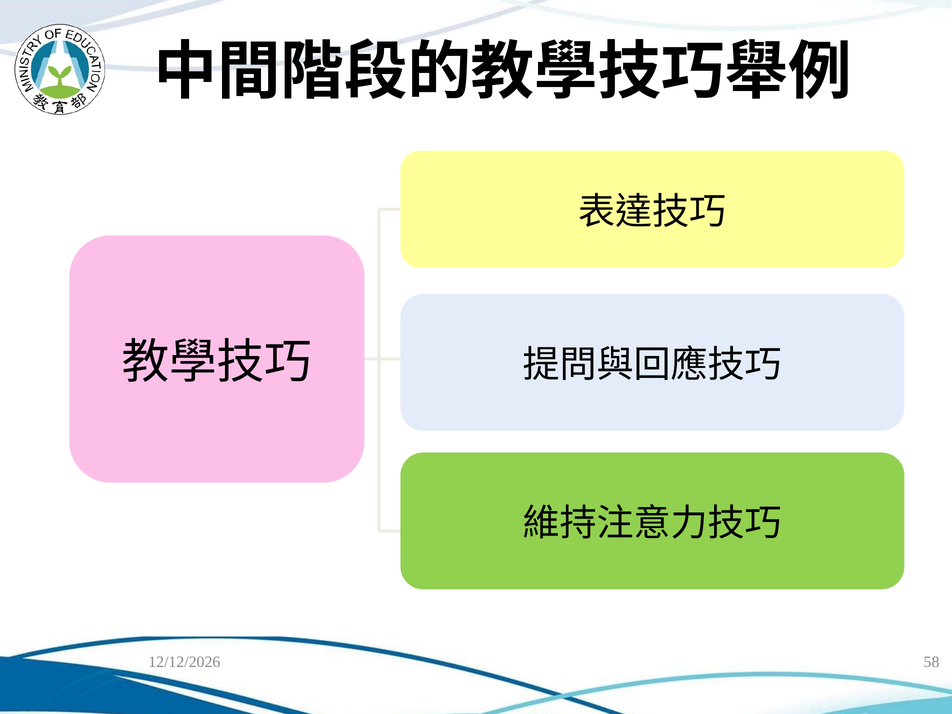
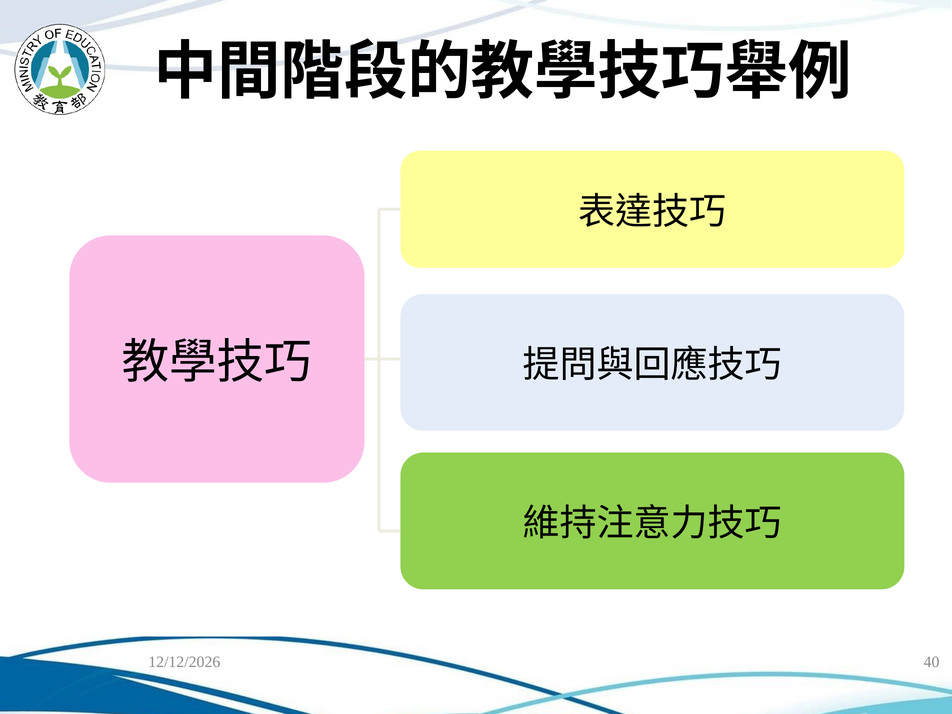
58: 58 -> 40
